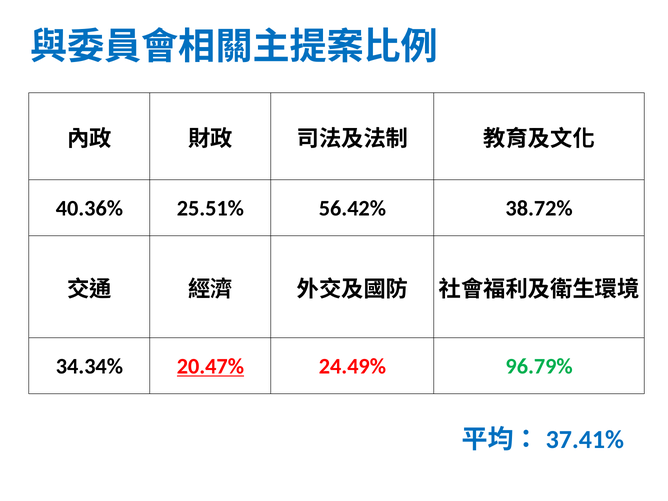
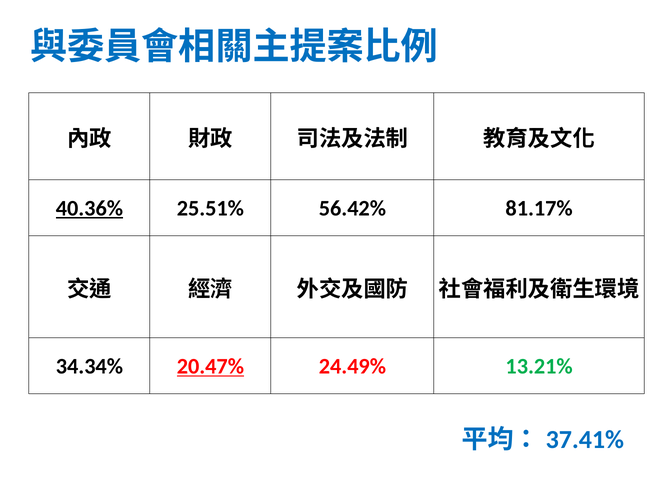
40.36% underline: none -> present
38.72%: 38.72% -> 81.17%
96.79%: 96.79% -> 13.21%
